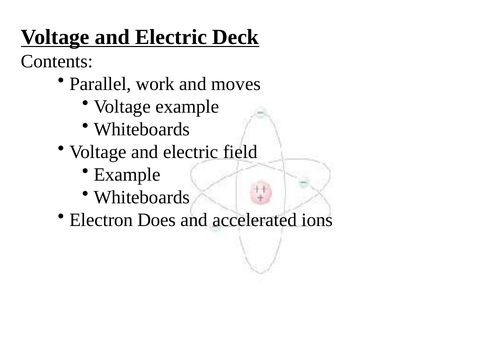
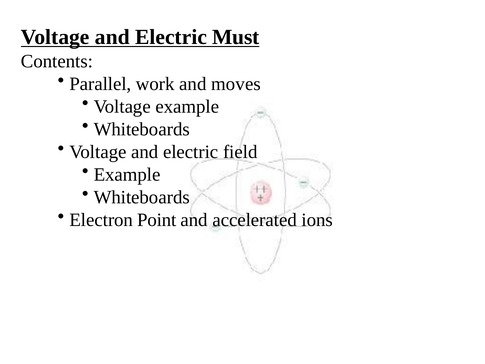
Deck: Deck -> Must
Does: Does -> Point
